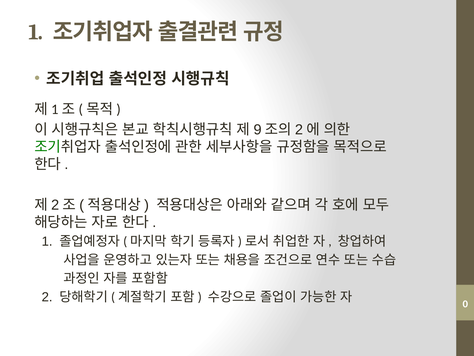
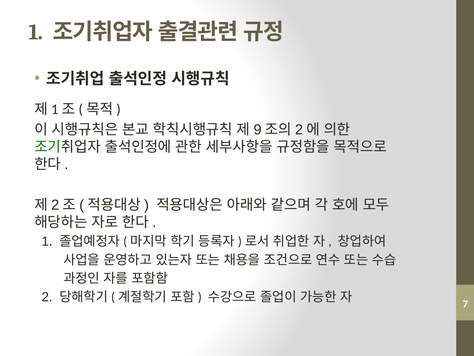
0: 0 -> 7
